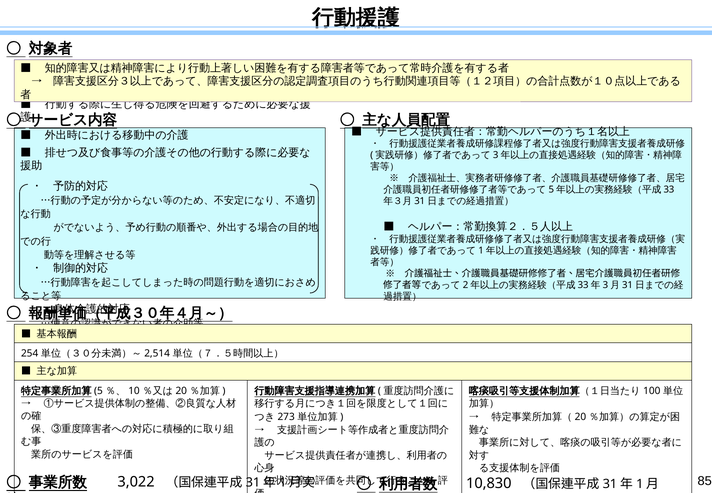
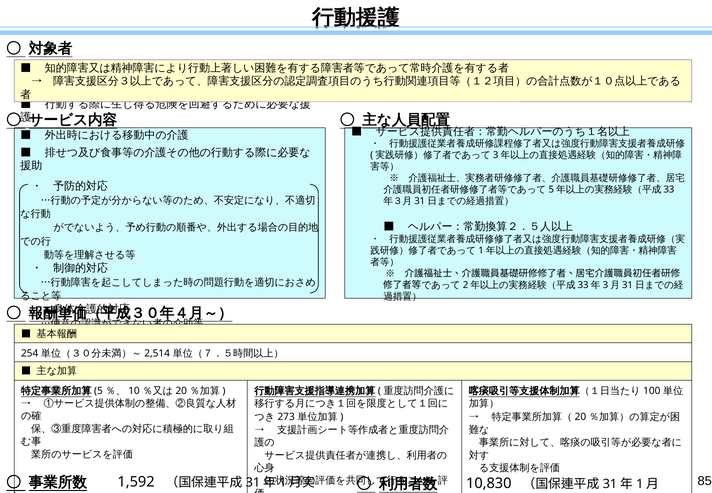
3,022: 3,022 -> 1,592
